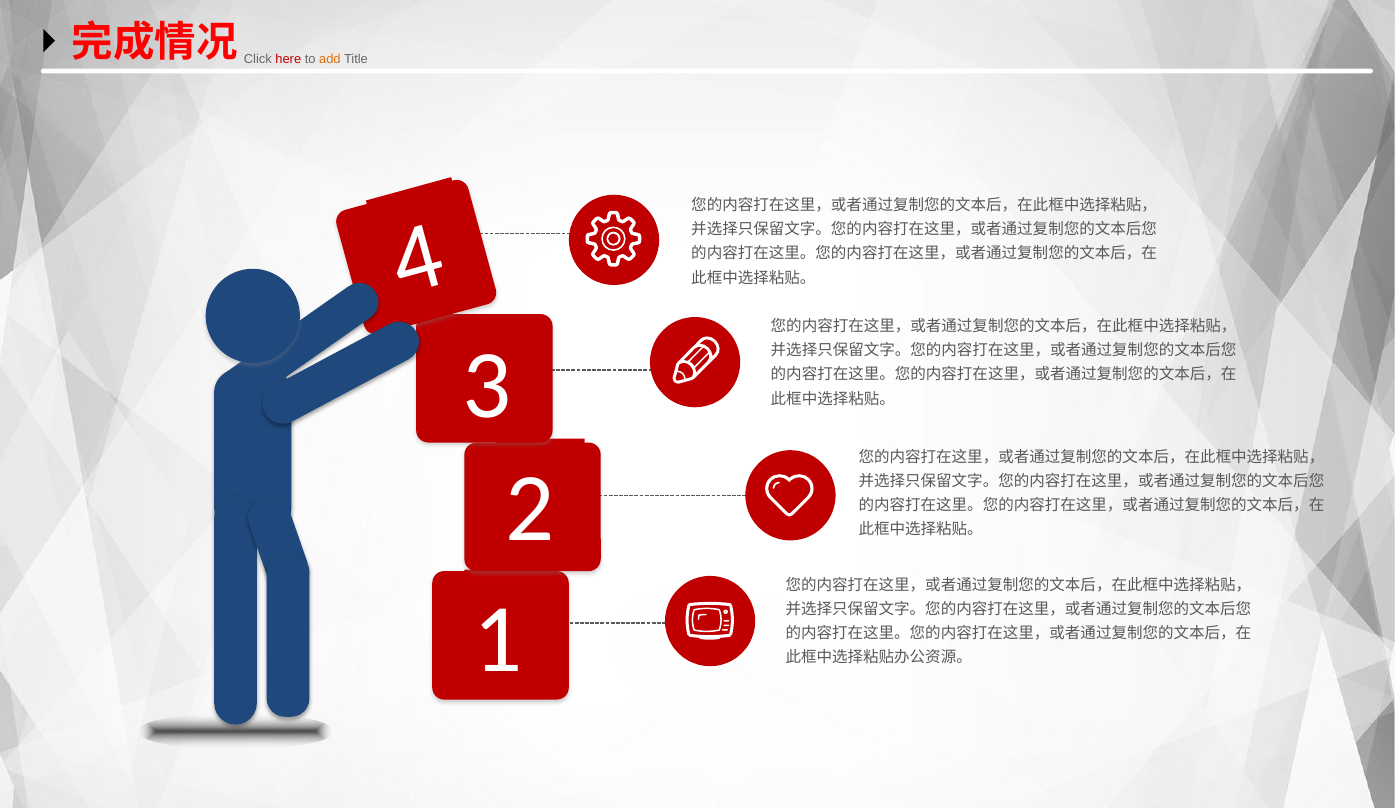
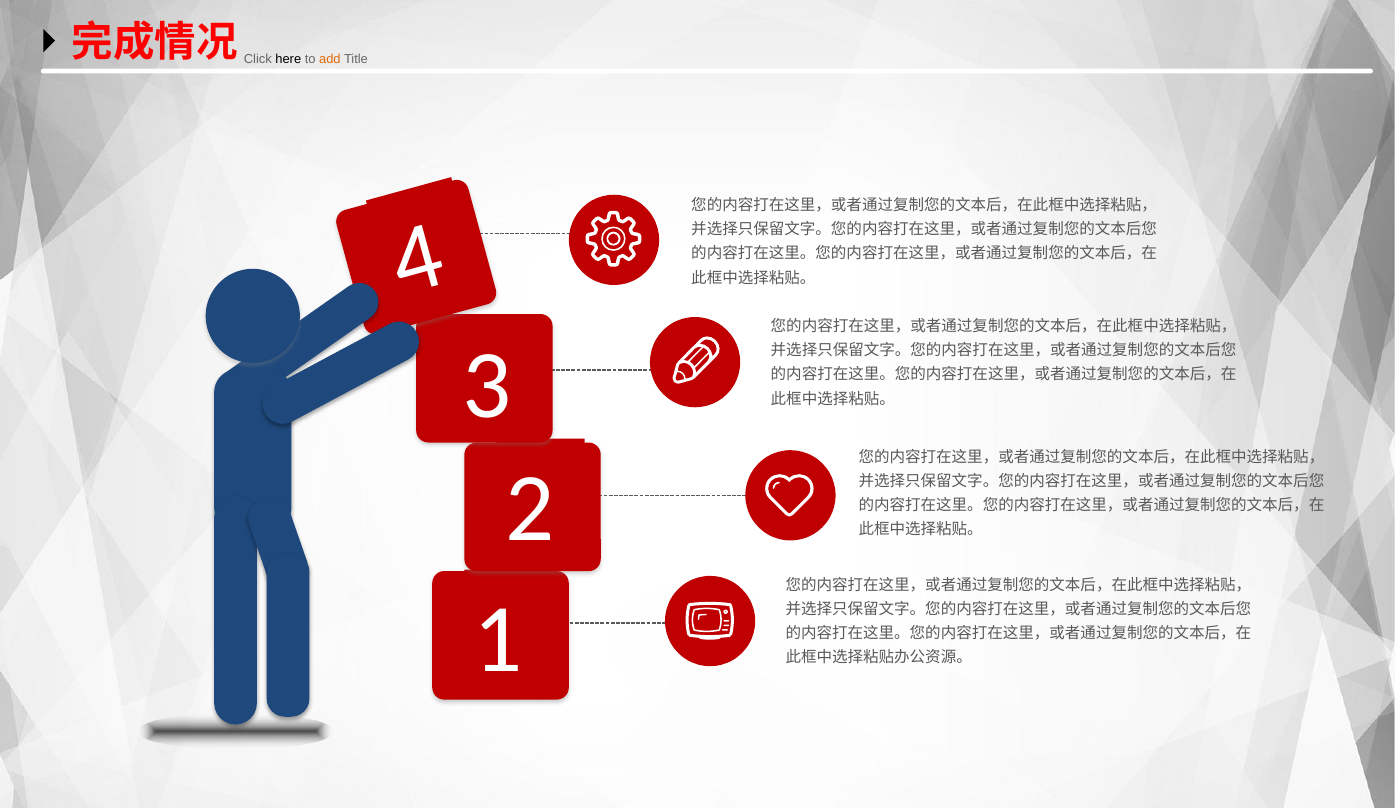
here colour: red -> black
